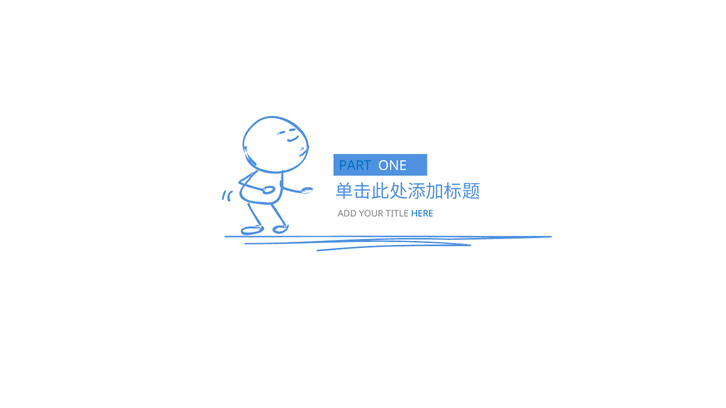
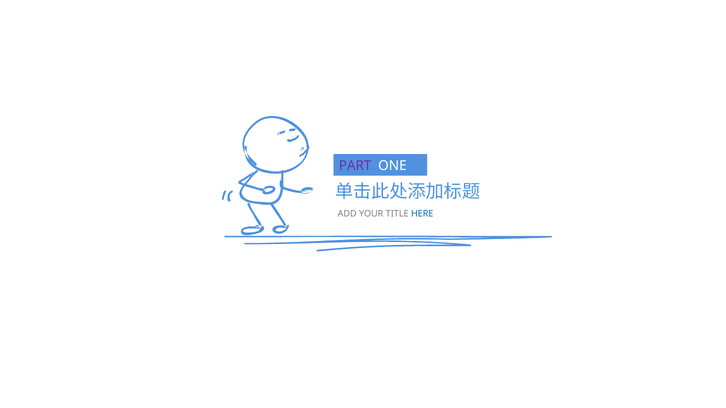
PART colour: blue -> purple
